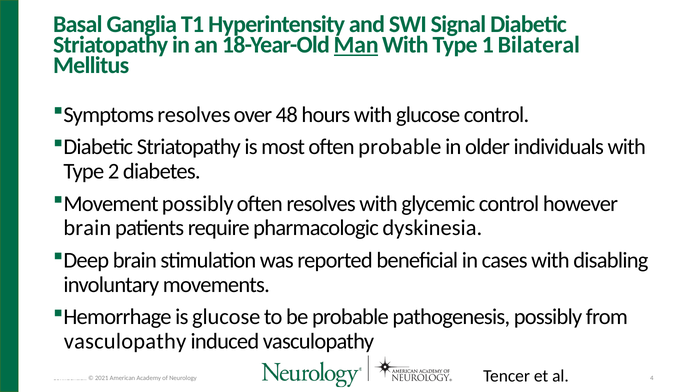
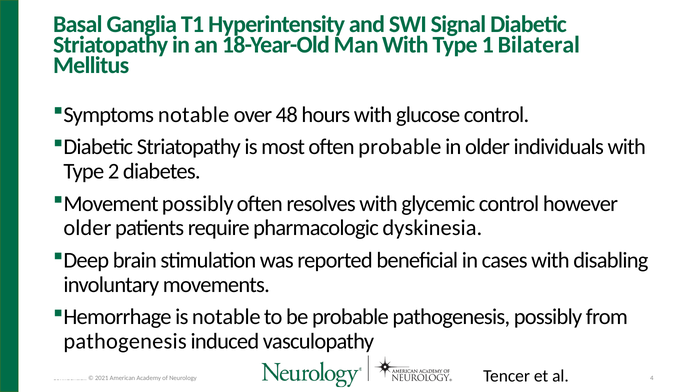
Man underline: present -> none
Symptoms resolves: resolves -> notable
brain at (87, 228): brain -> older
is glucose: glucose -> notable
vasculopathy at (125, 341): vasculopathy -> pathogenesis
